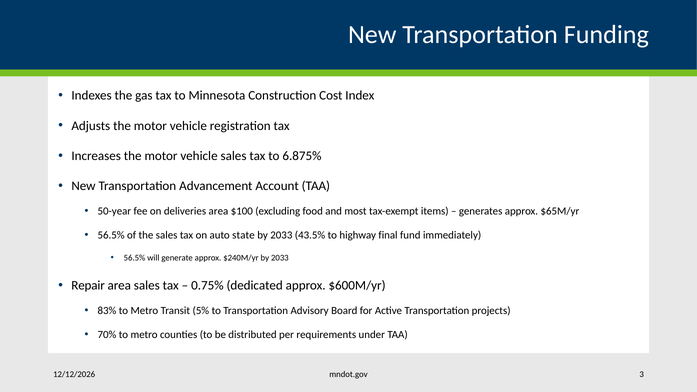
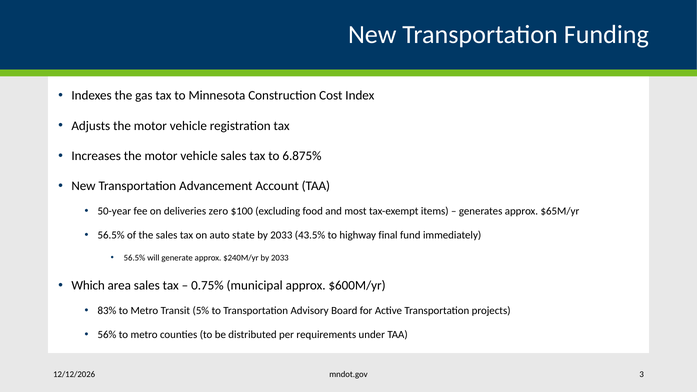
deliveries area: area -> zero
Repair: Repair -> Which
dedicated: dedicated -> municipal
70%: 70% -> 56%
